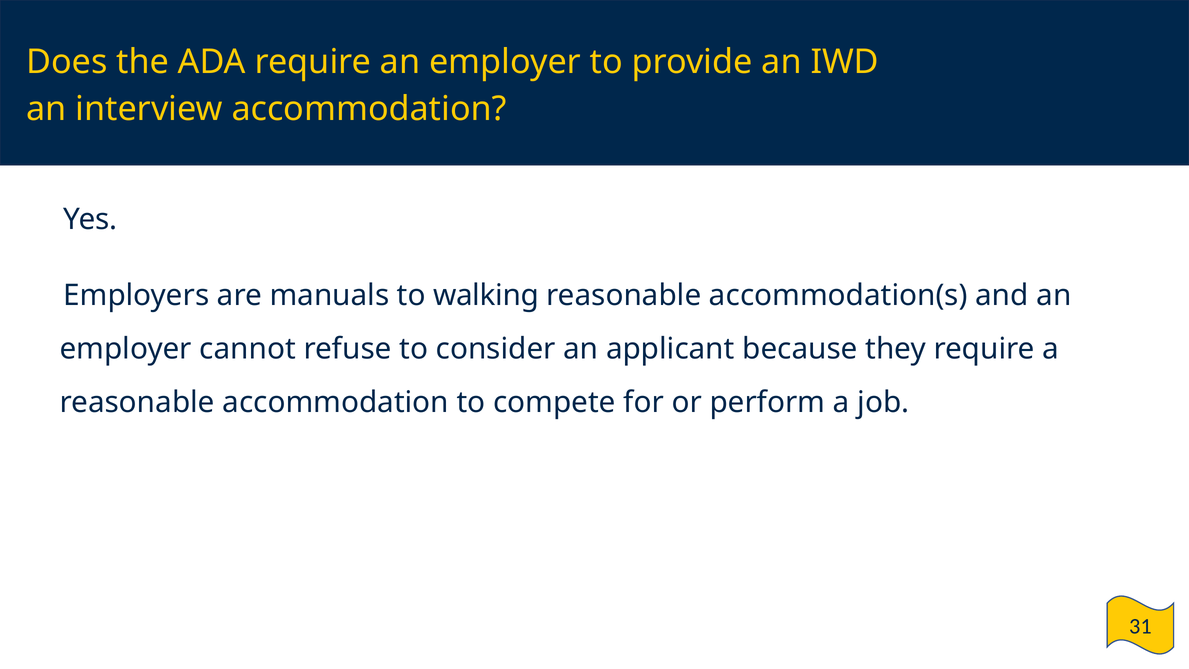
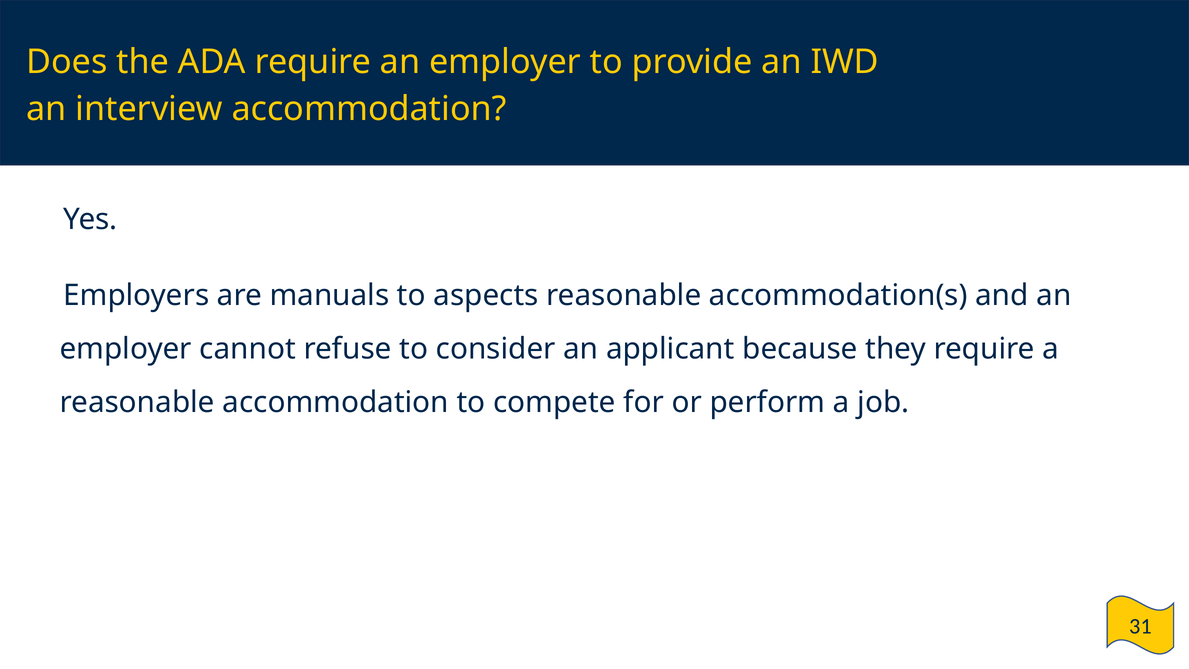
walking: walking -> aspects
